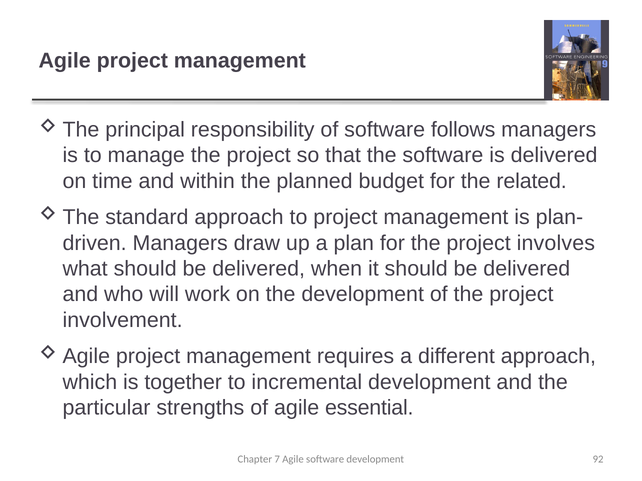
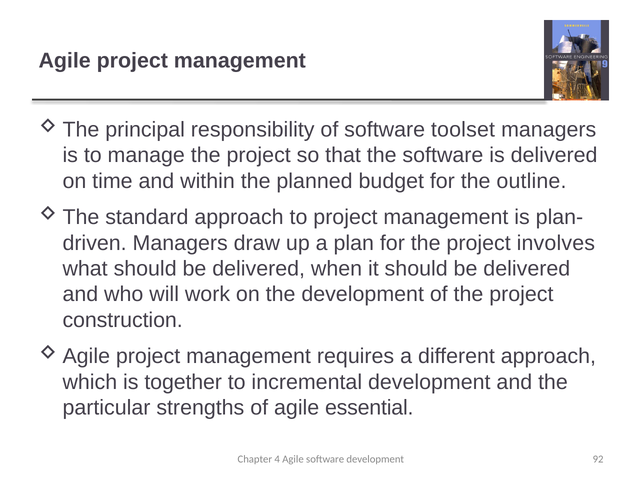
follows: follows -> toolset
related: related -> outline
involvement: involvement -> construction
7: 7 -> 4
